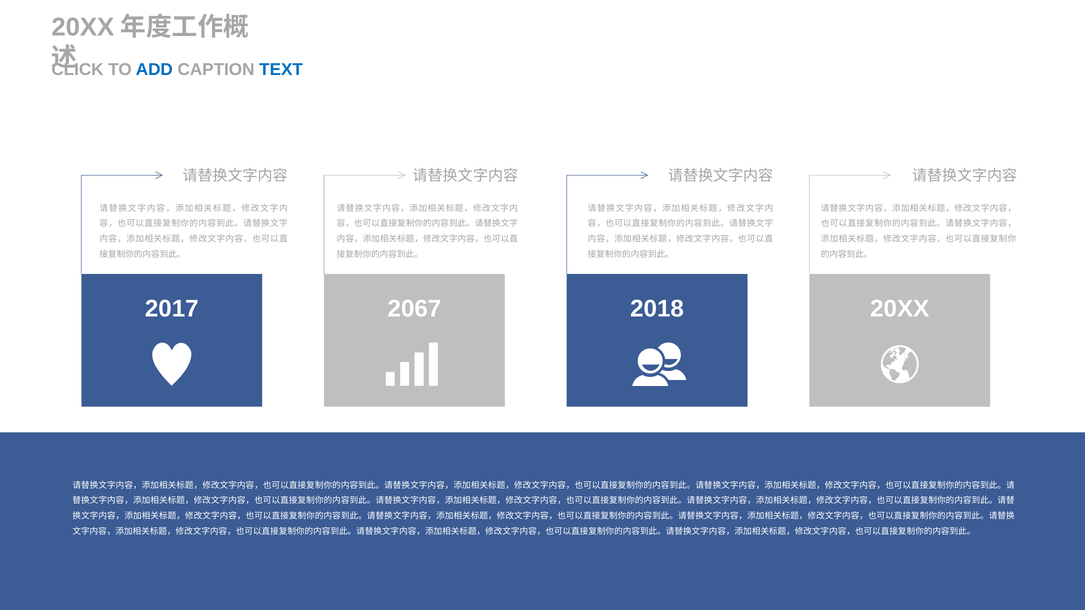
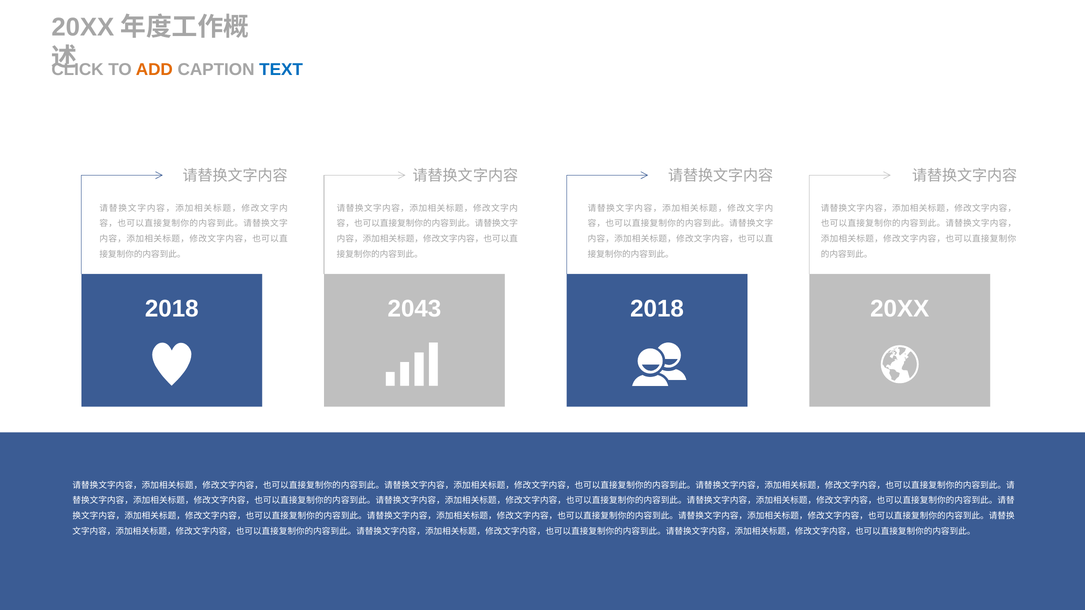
ADD colour: blue -> orange
2017 at (172, 309): 2017 -> 2018
2067: 2067 -> 2043
